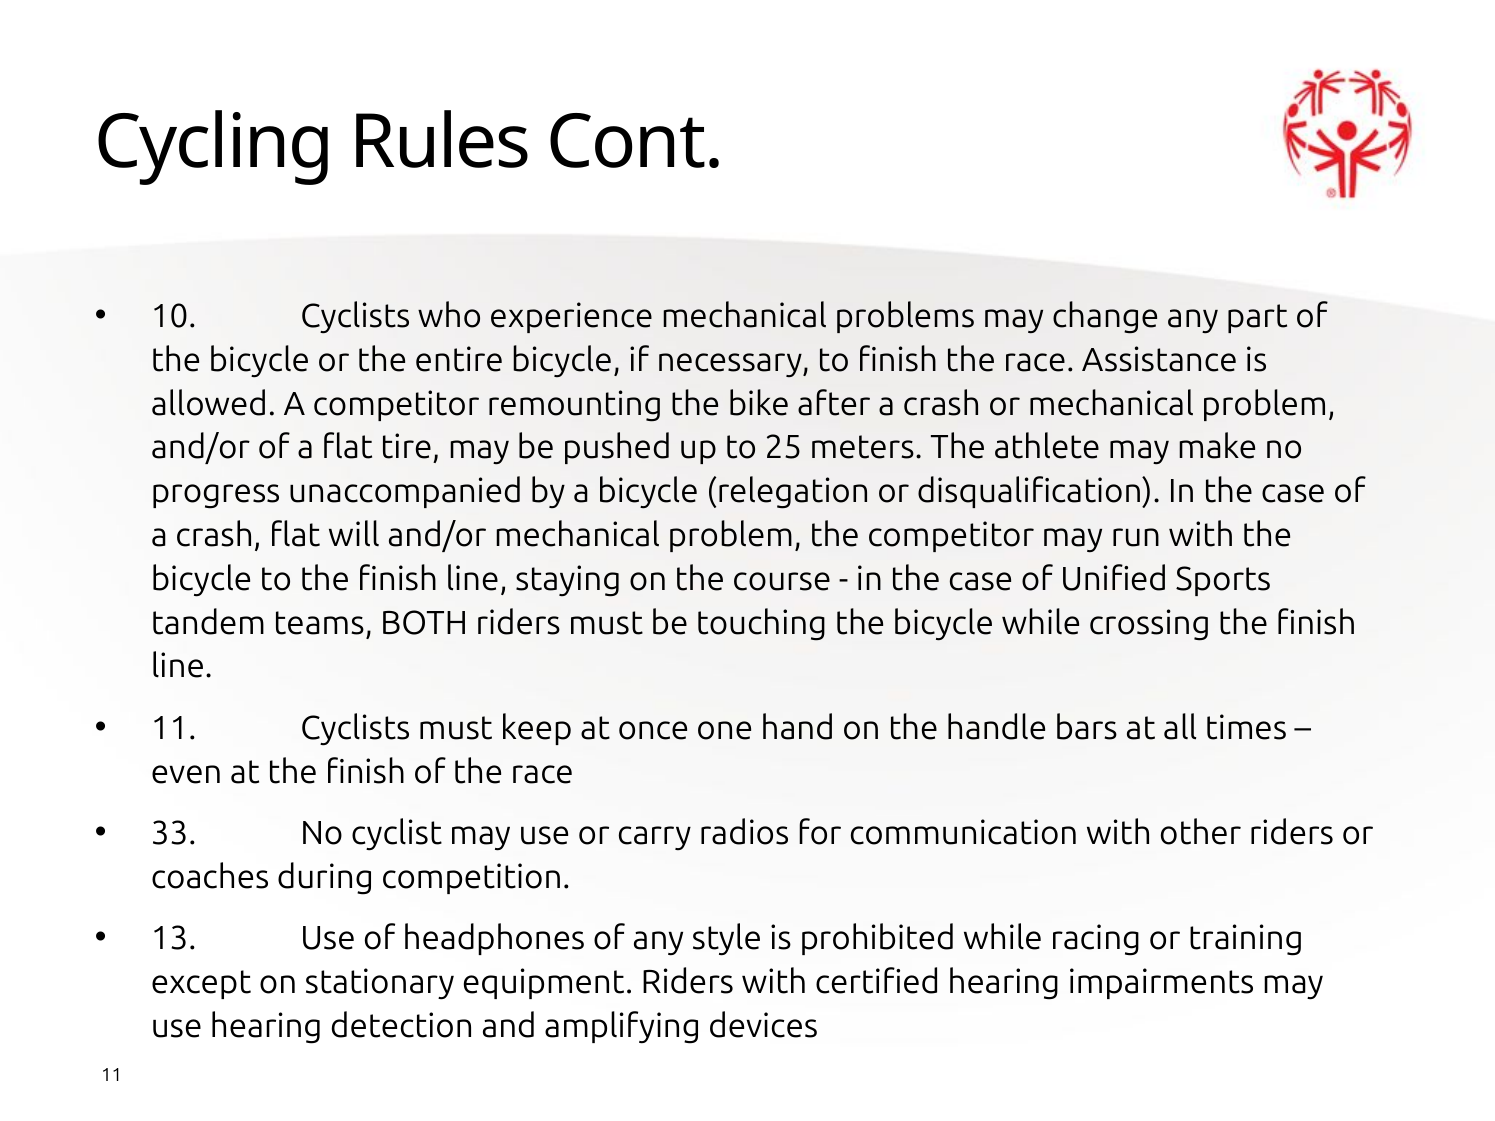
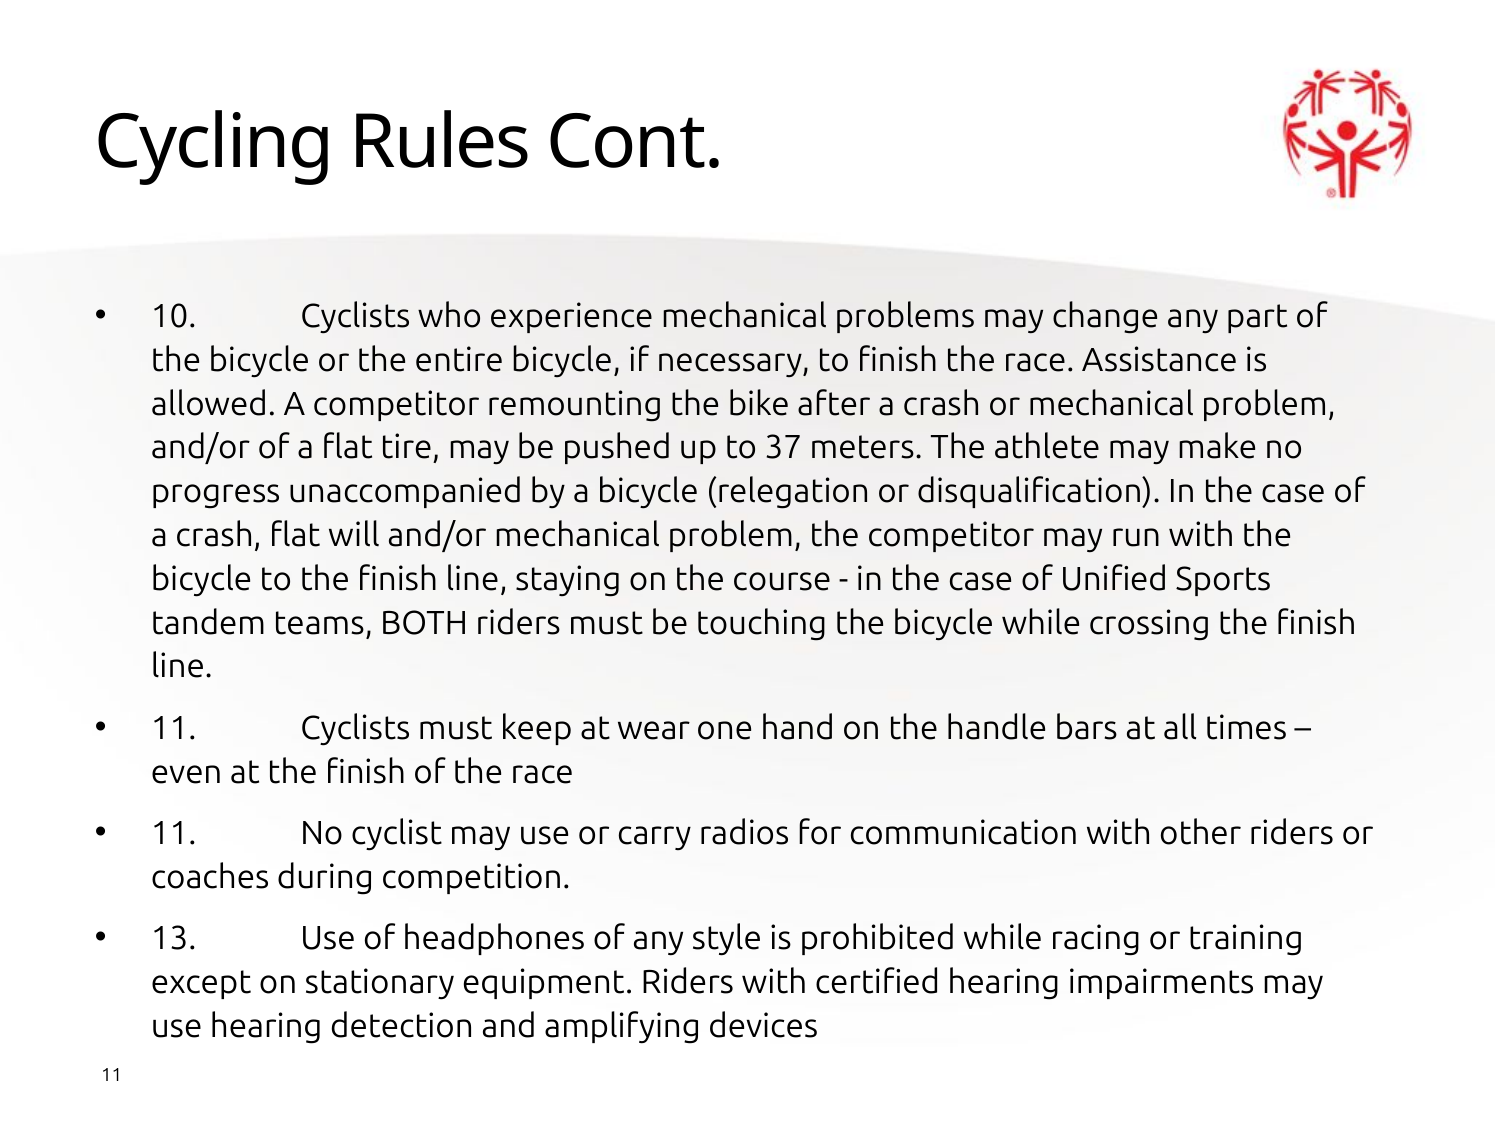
25: 25 -> 37
once: once -> wear
33 at (174, 834): 33 -> 11
